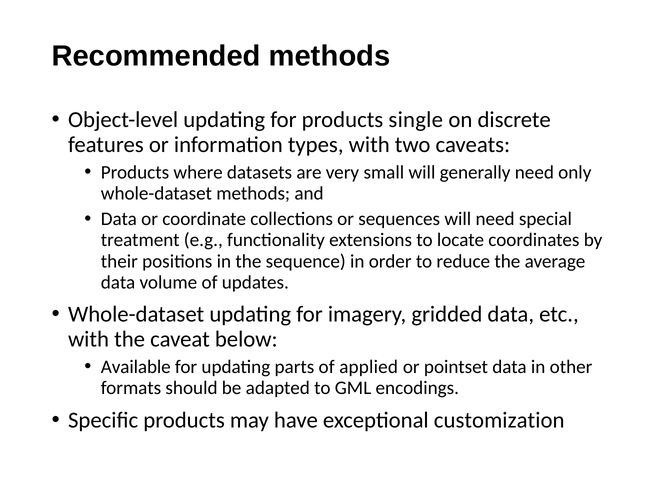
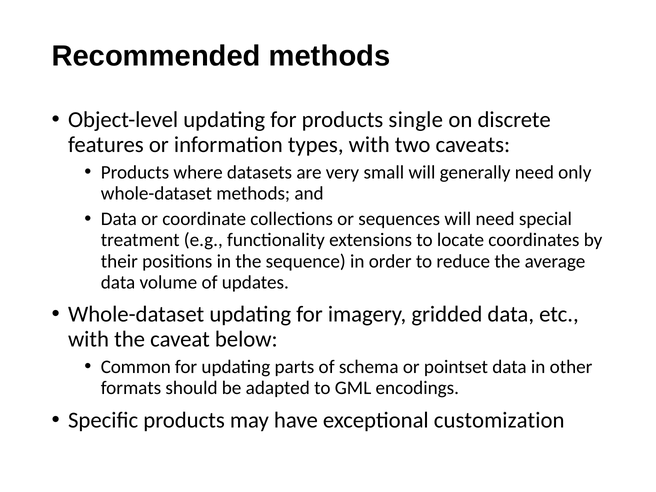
Available: Available -> Common
applied: applied -> schema
